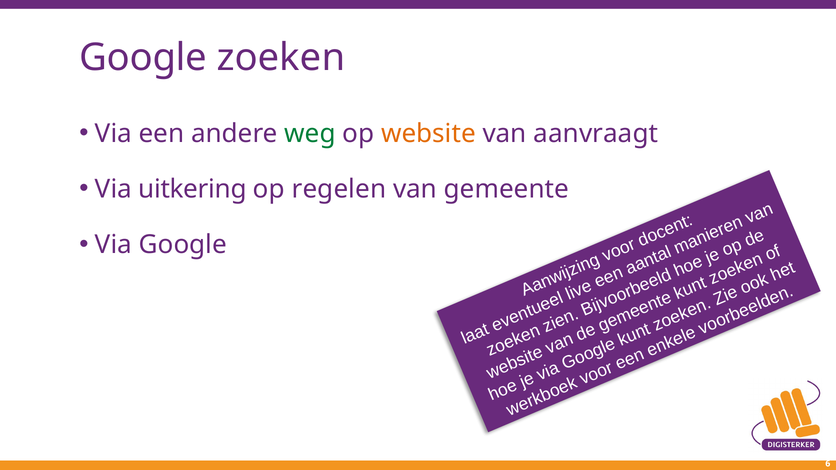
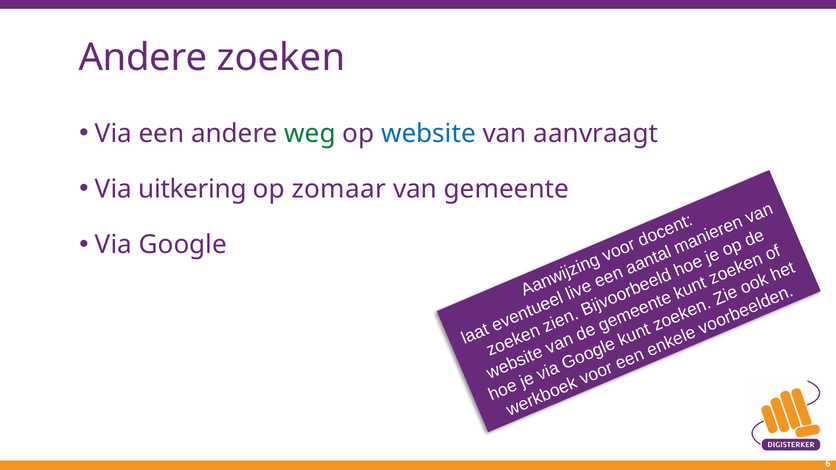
Google at (143, 58): Google -> Andere
website colour: orange -> blue
regelen: regelen -> zomaar
